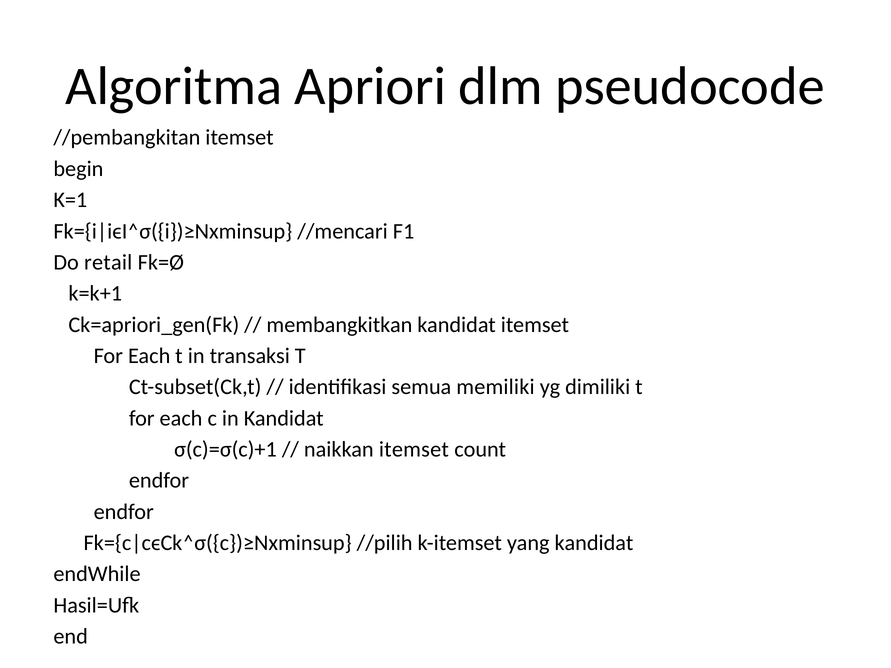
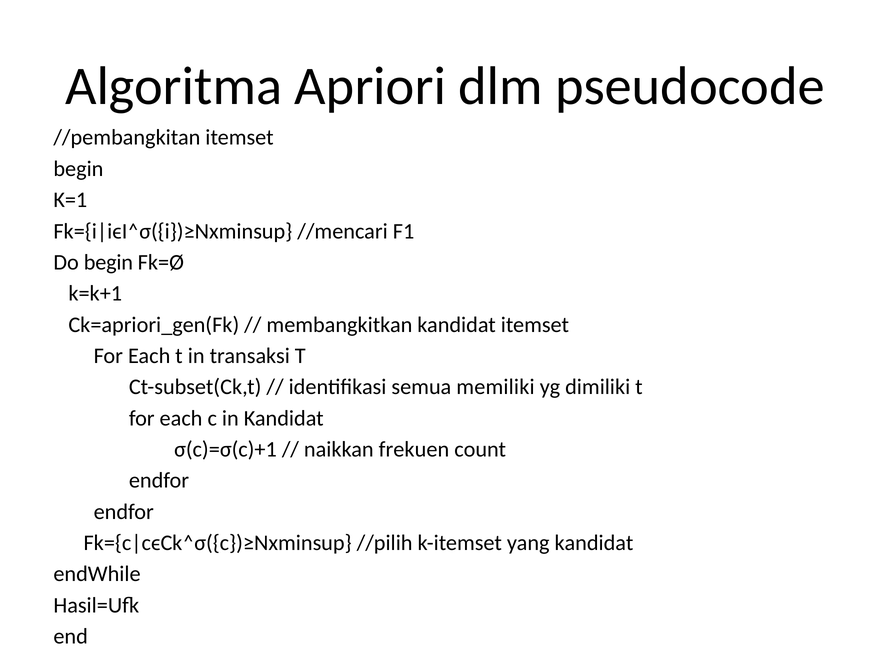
Do retail: retail -> begin
naikkan itemset: itemset -> frekuen
